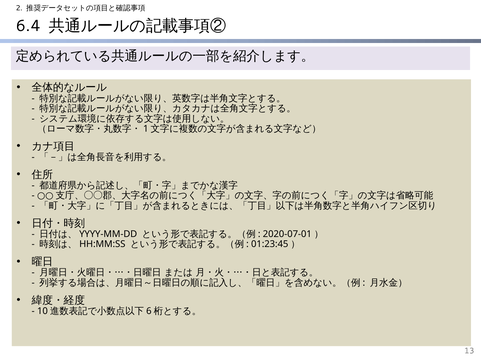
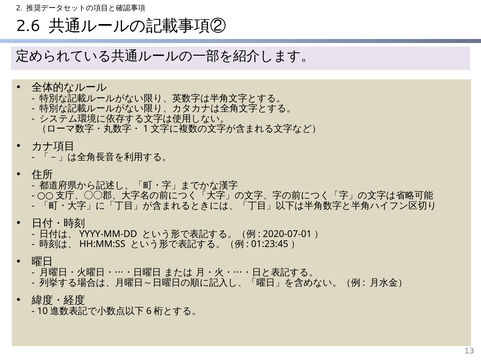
6.4: 6.4 -> 2.6
